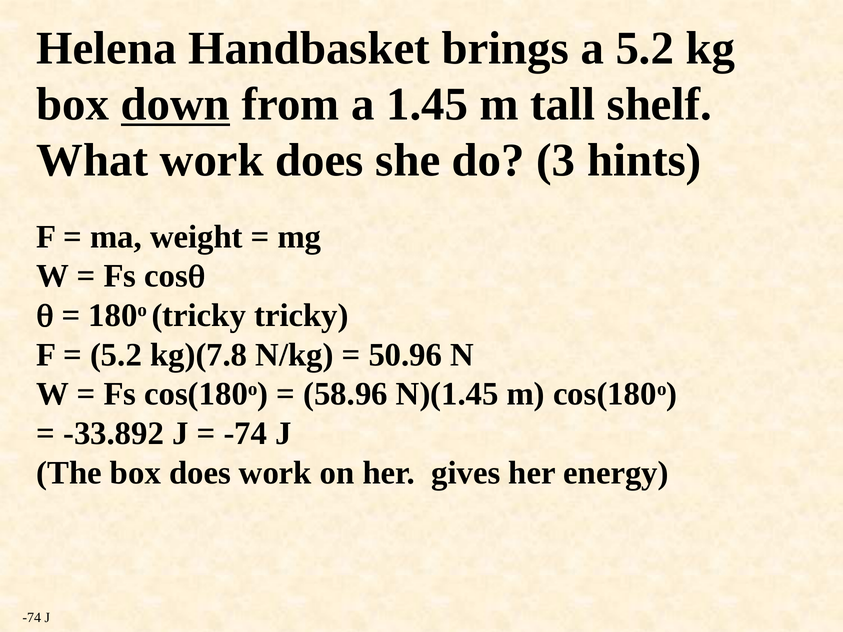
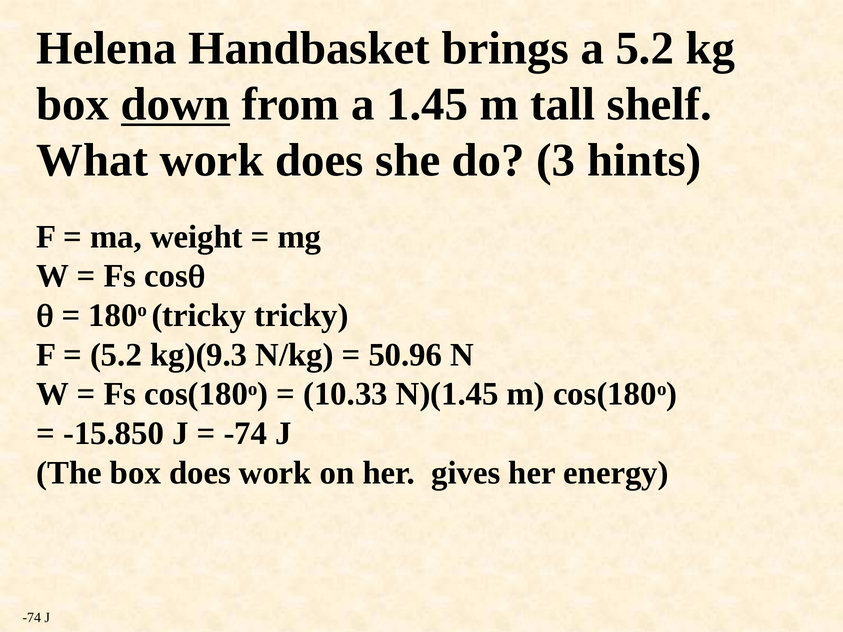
kg)(7.8: kg)(7.8 -> kg)(9.3
58.96: 58.96 -> 10.33
-33.892: -33.892 -> -15.850
